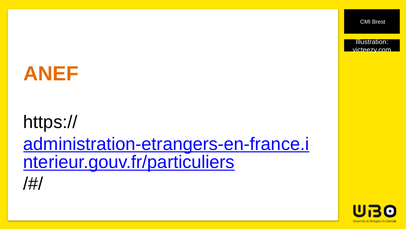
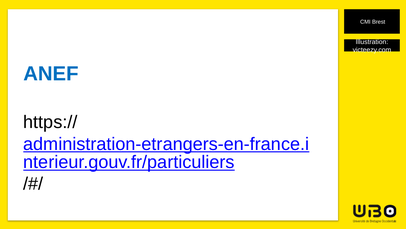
ANEF colour: orange -> blue
